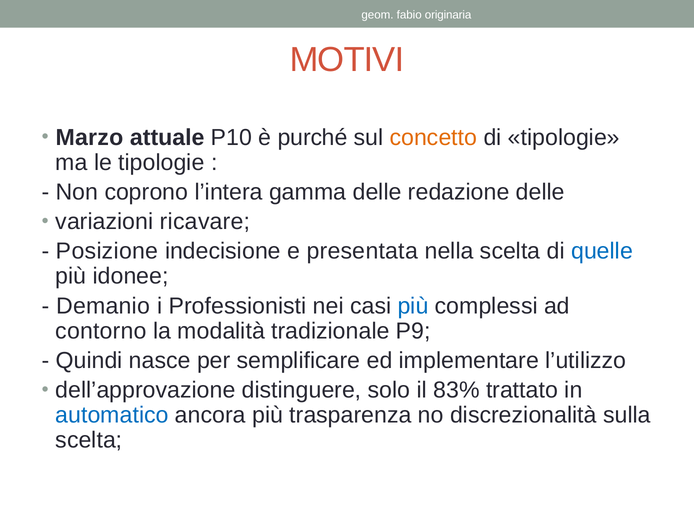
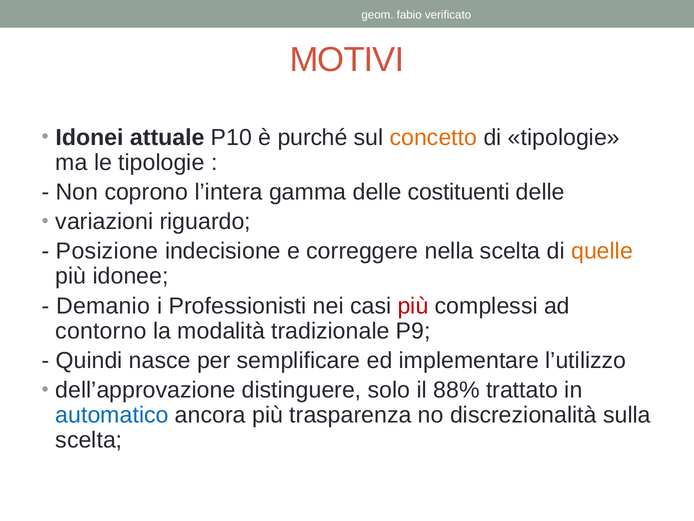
originaria: originaria -> verificato
Marzo: Marzo -> Idonei
redazione: redazione -> costituenti
ricavare: ricavare -> riguardo
presentata: presentata -> correggere
quelle colour: blue -> orange
più at (413, 306) colour: blue -> red
83%: 83% -> 88%
